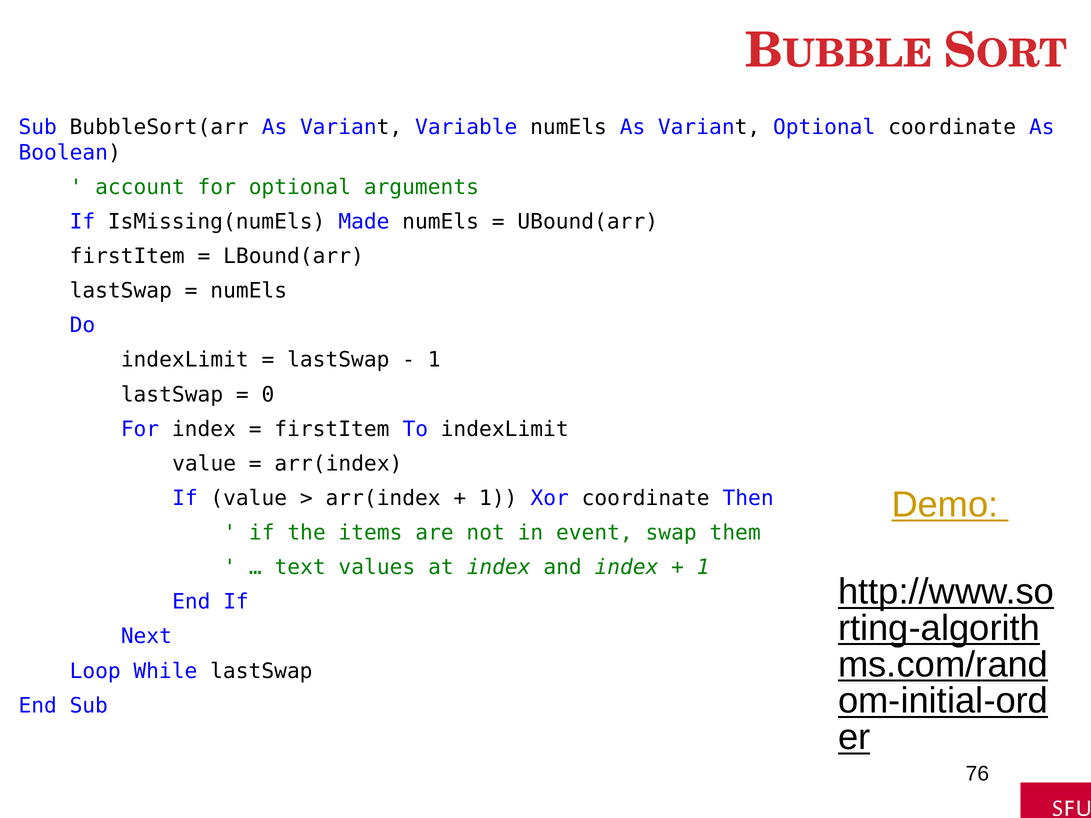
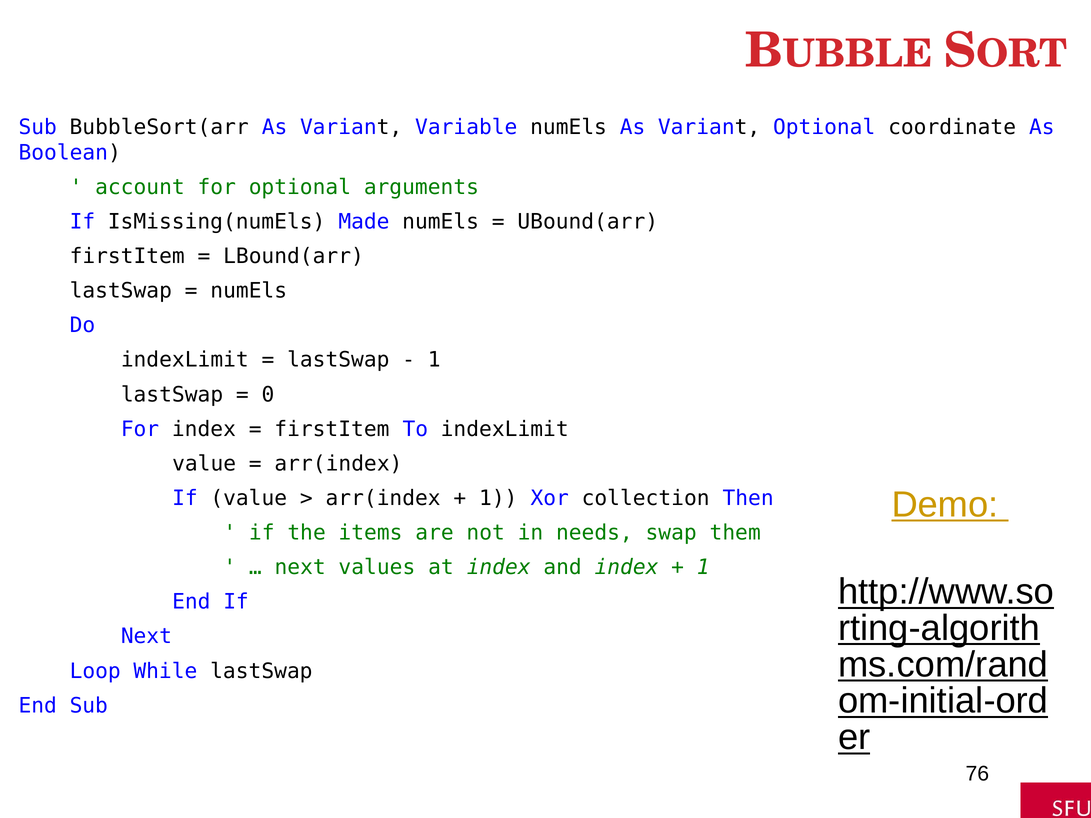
Xor coordinate: coordinate -> collection
event: event -> needs
text at (300, 568): text -> next
